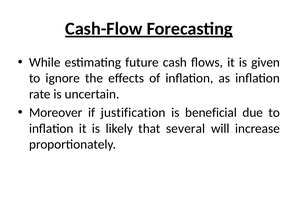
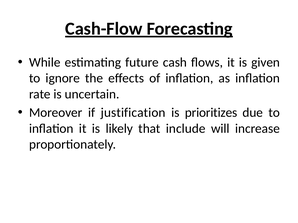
beneficial: beneficial -> prioritizes
several: several -> include
